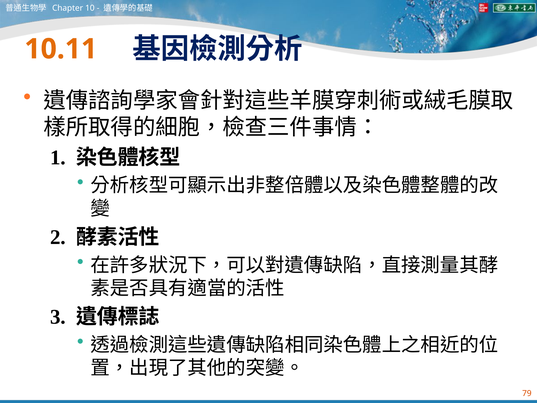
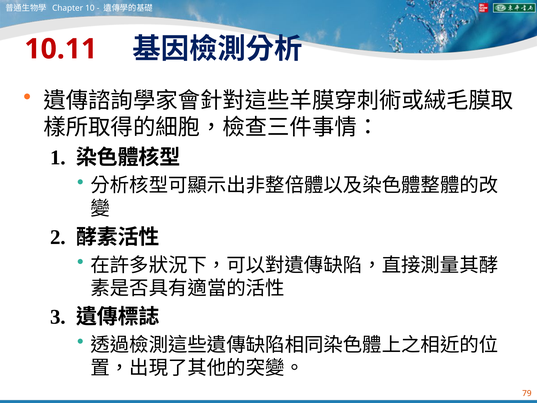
10.11 colour: orange -> red
